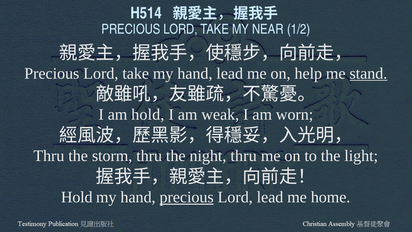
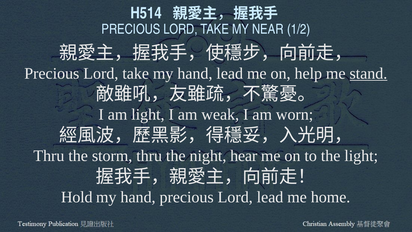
am hold: hold -> light
night thru: thru -> hear
precious at (187, 197) underline: present -> none
